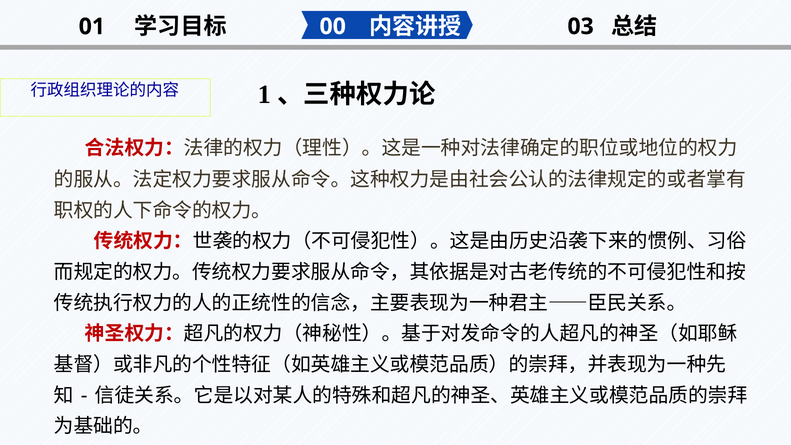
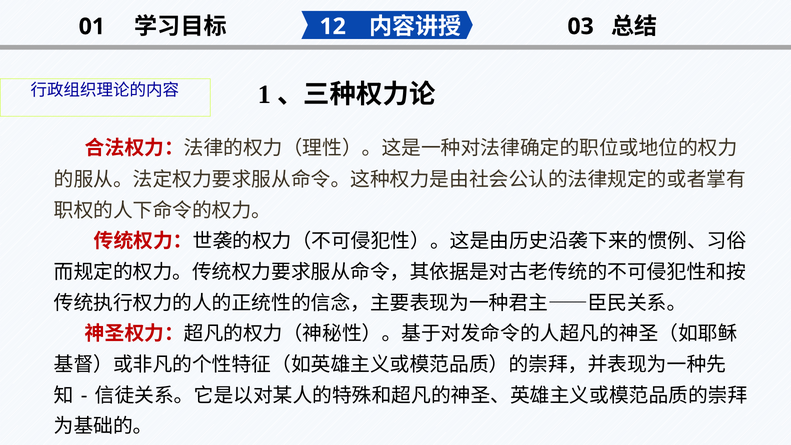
00: 00 -> 12
